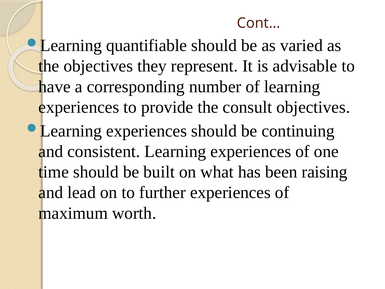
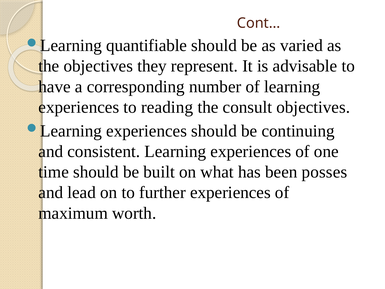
provide: provide -> reading
raising: raising -> posses
